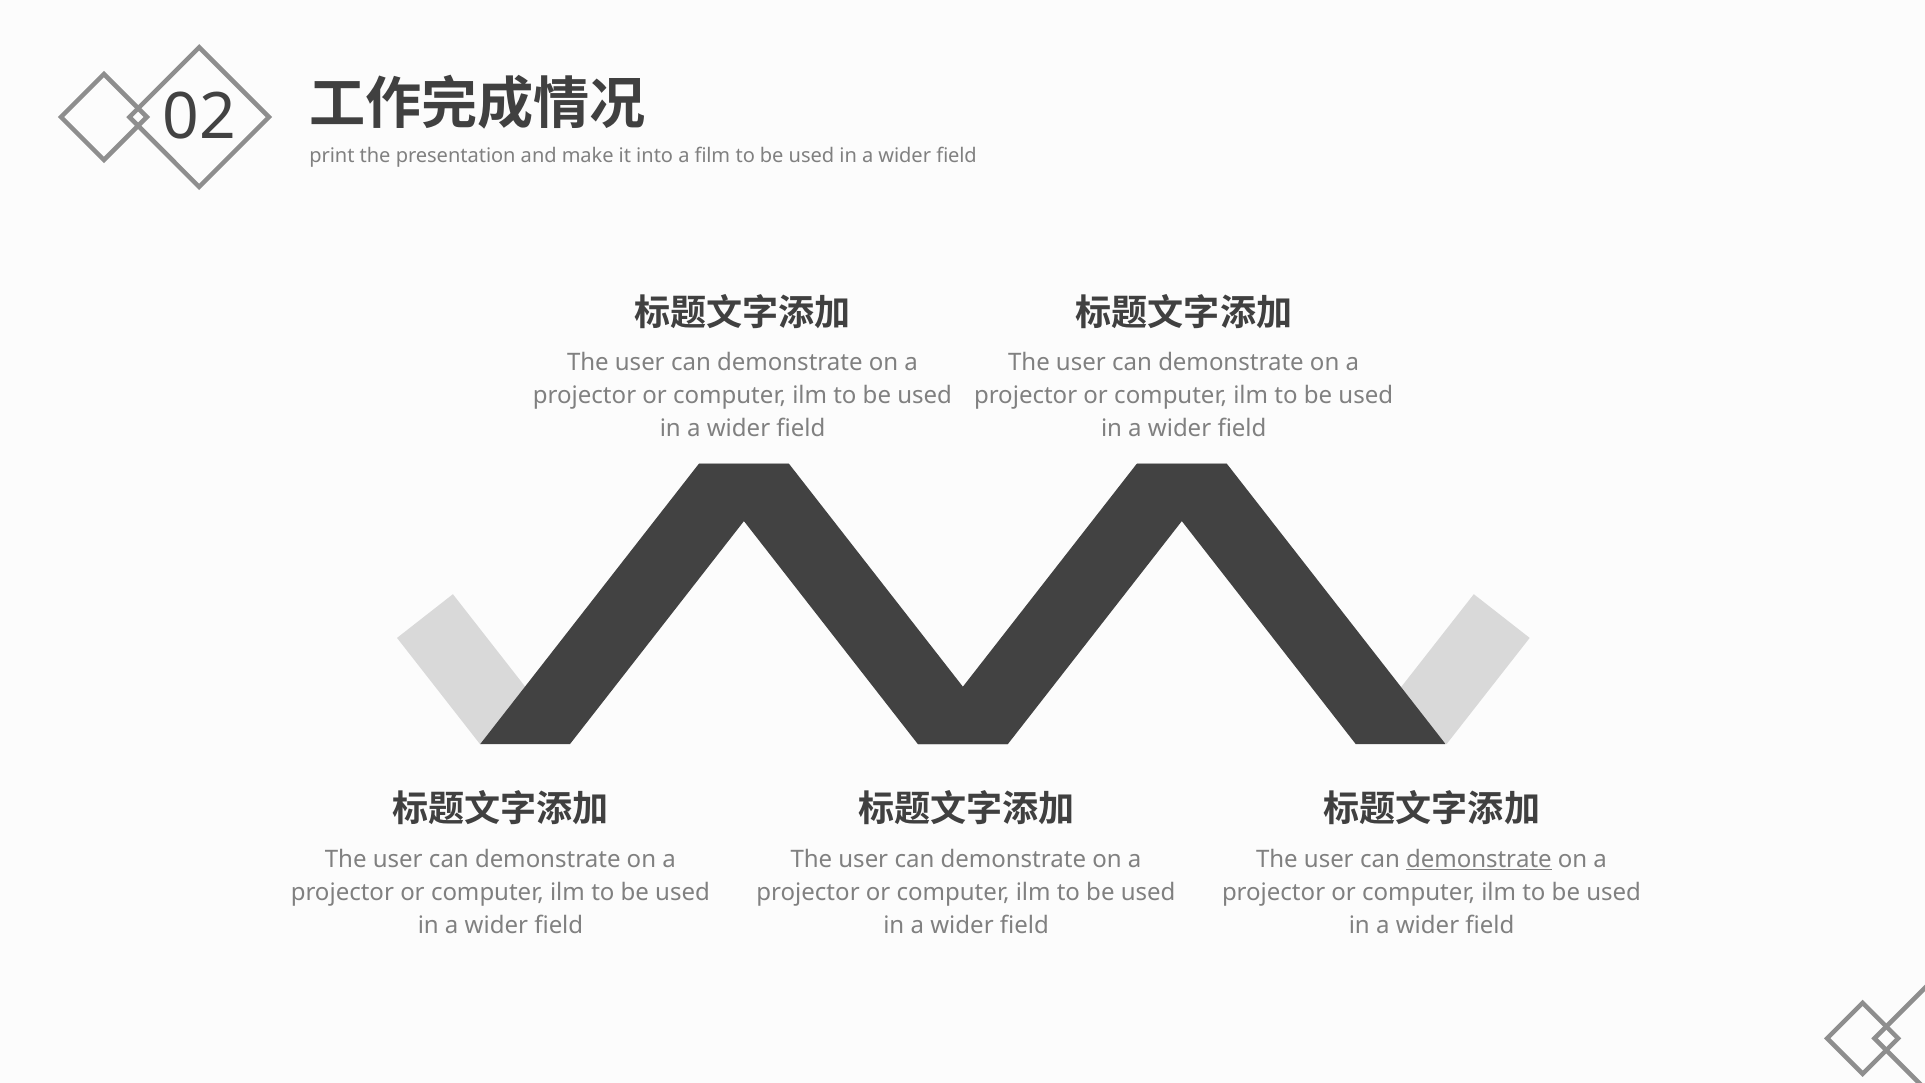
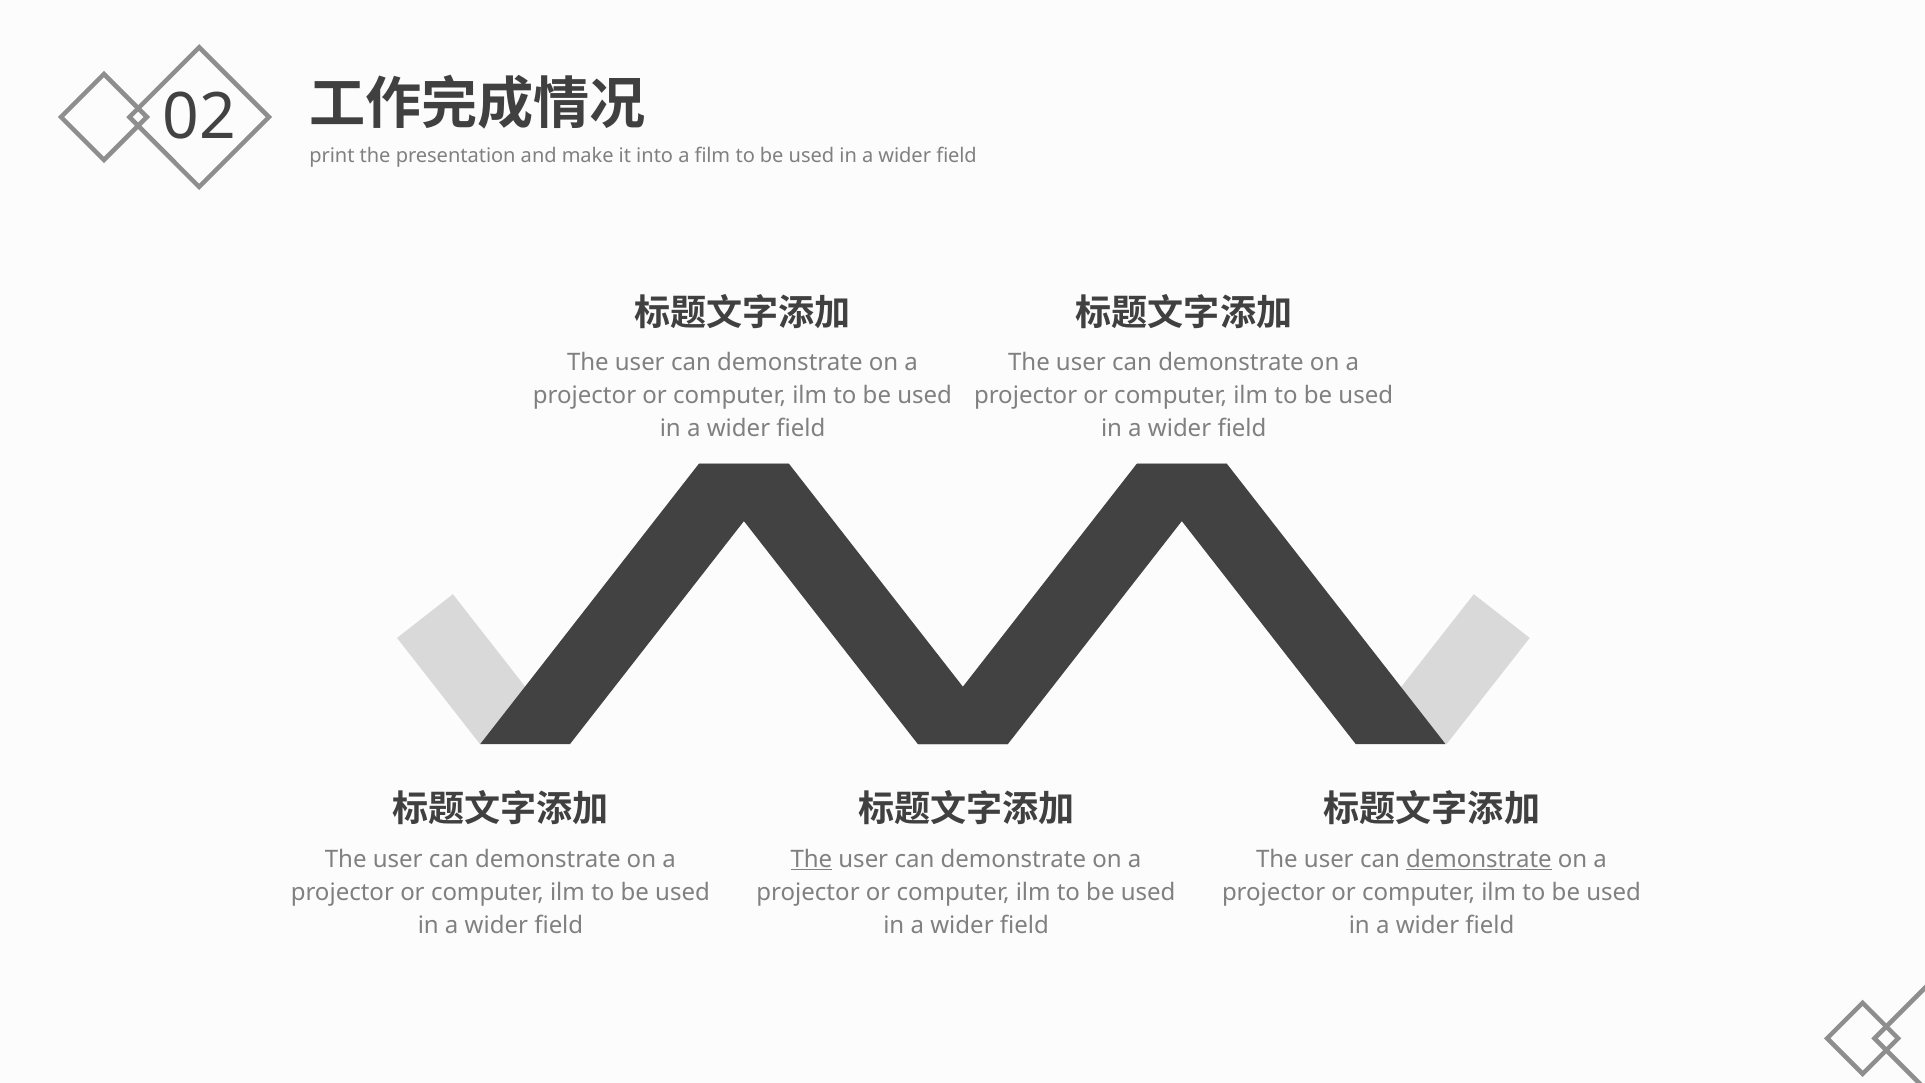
The at (811, 859) underline: none -> present
